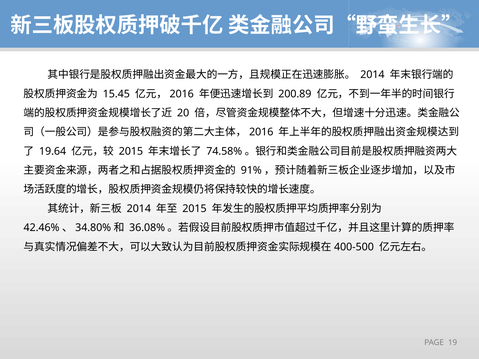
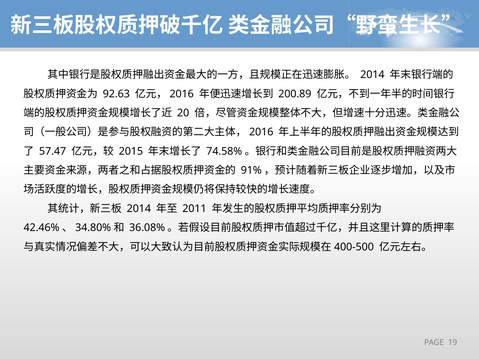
15.45: 15.45 -> 92.63
19.64: 19.64 -> 57.47
2015 at (194, 209): 2015 -> 2011
